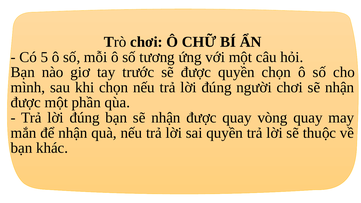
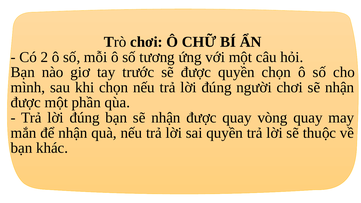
5: 5 -> 2
